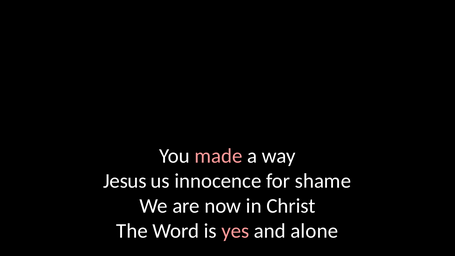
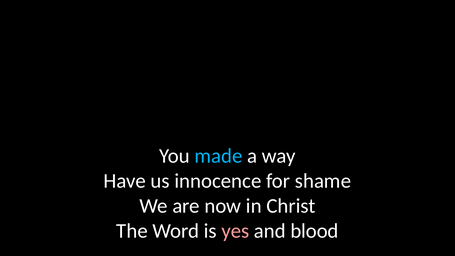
made colour: pink -> light blue
Jesus: Jesus -> Have
alone: alone -> blood
